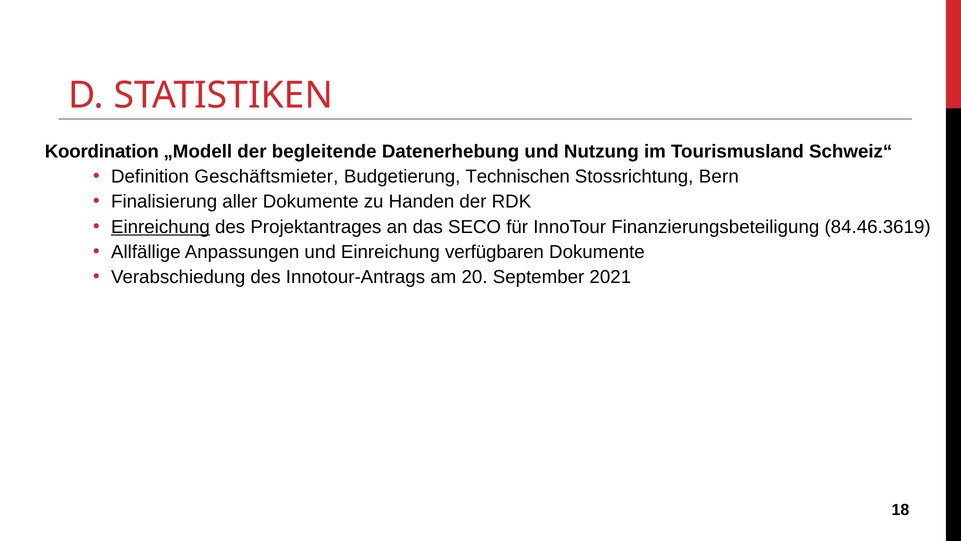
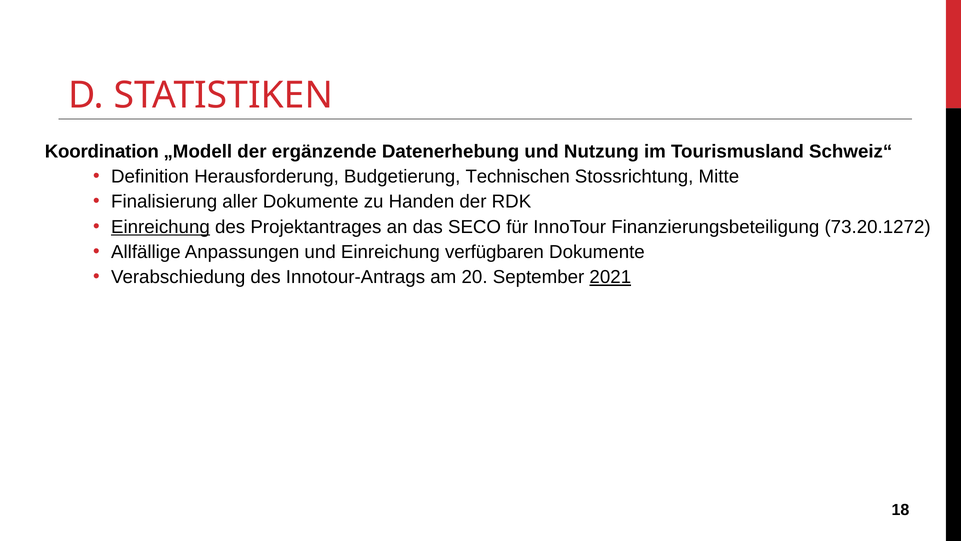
begleitende: begleitende -> ergänzende
Geschäftsmieter: Geschäftsmieter -> Herausforderung
Bern: Bern -> Mitte
84.46.3619: 84.46.3619 -> 73.20.1272
2021 underline: none -> present
